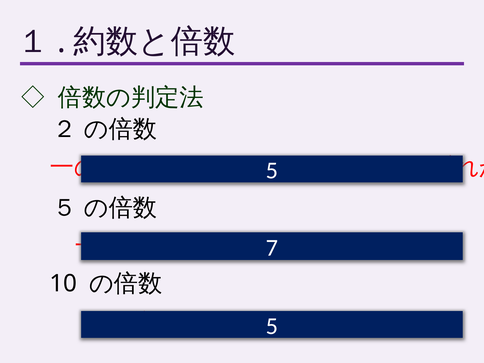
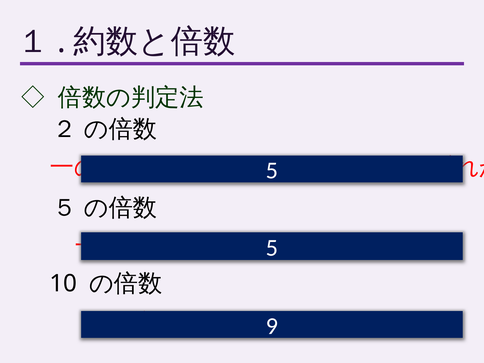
7 at (272, 248): 7 -> 5
5 at (272, 326): 5 -> 9
